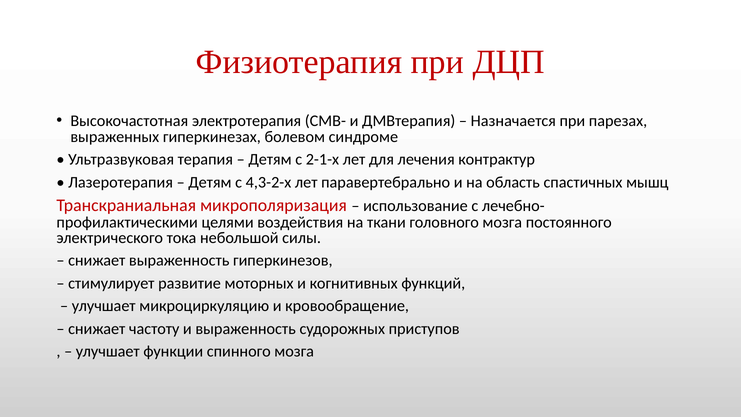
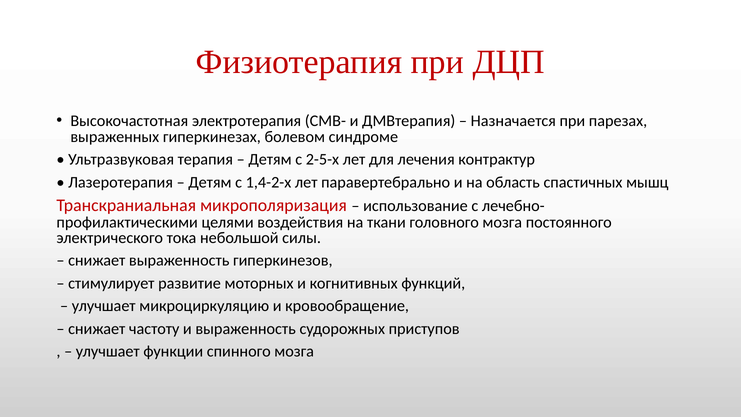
2-1-х: 2-1-х -> 2-5-х
4,3-2-х: 4,3-2-х -> 1,4-2-х
